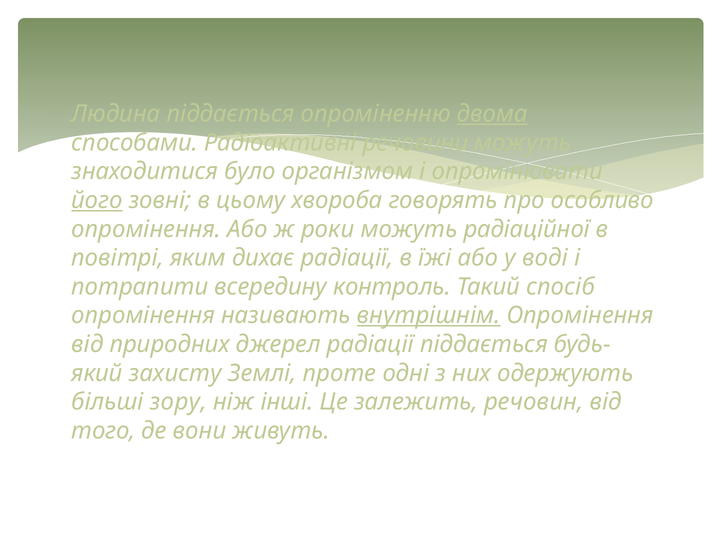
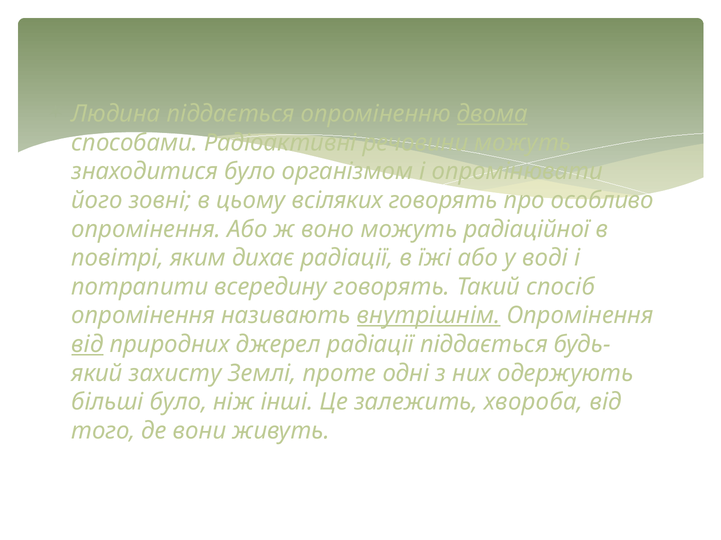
його underline: present -> none
хвороба: хвороба -> всіляких
роки: роки -> воно
всередину контроль: контроль -> говорять
від at (87, 345) underline: none -> present
більші зору: зору -> було
речовин: речовин -> хвороба
